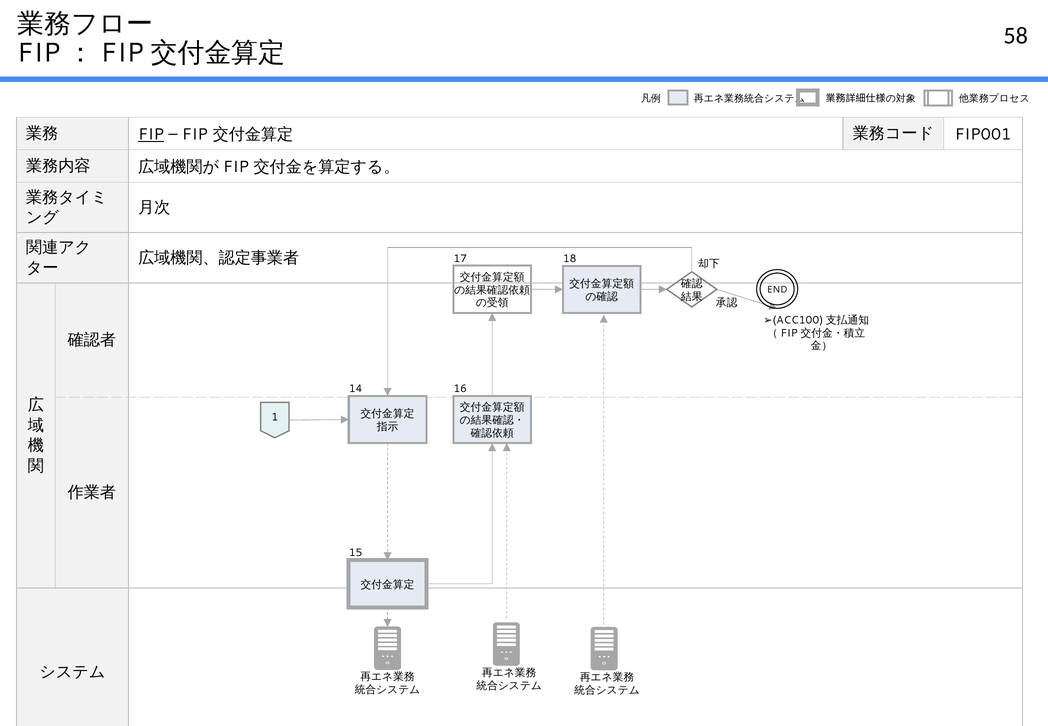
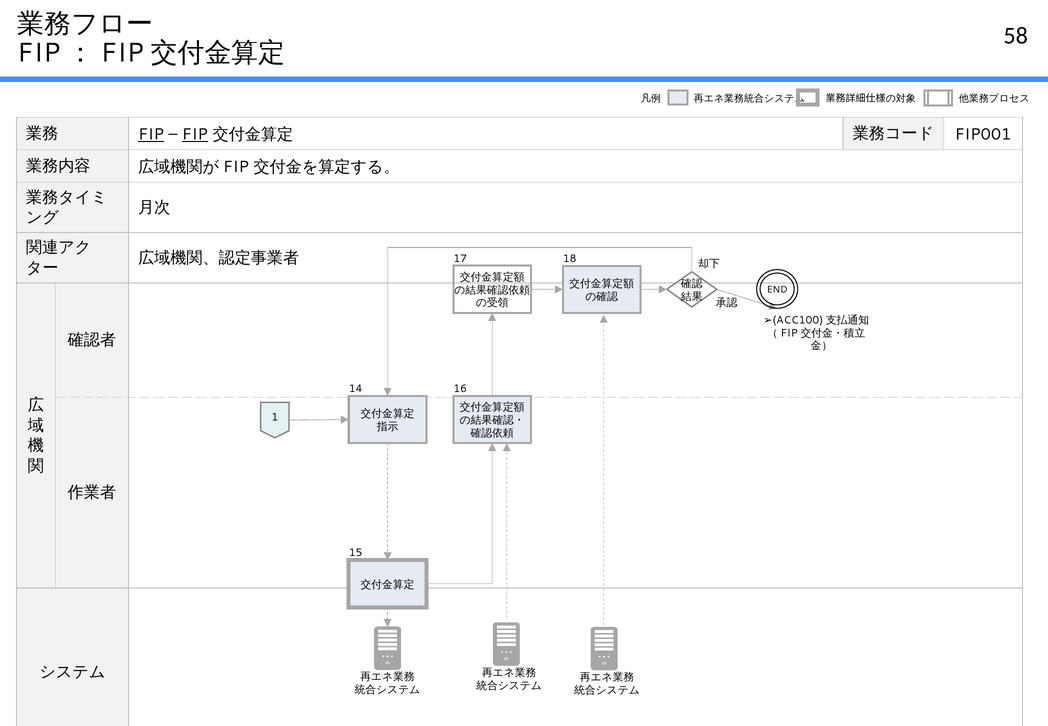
FIP at (195, 134) underline: none -> present
